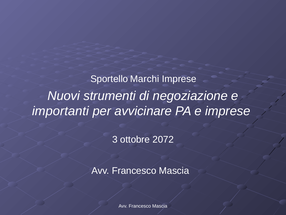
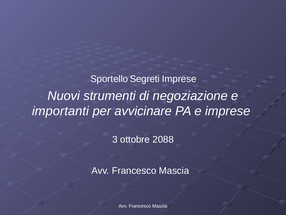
Marchi: Marchi -> Segreti
2072: 2072 -> 2088
